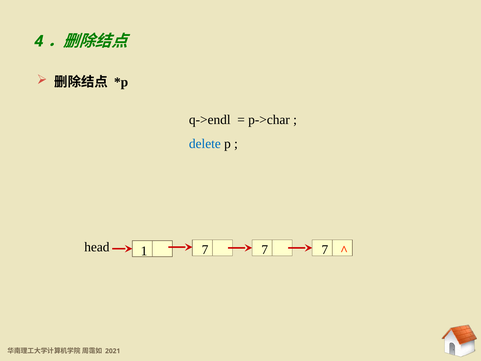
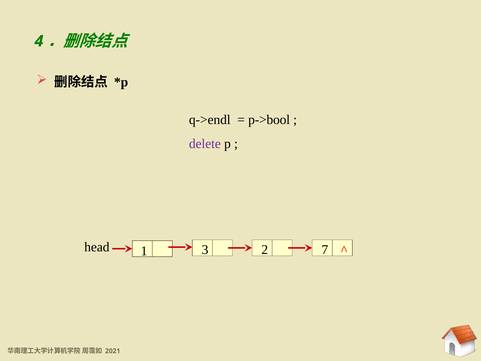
p->char: p->char -> p->bool
delete colour: blue -> purple
head 7: 7 -> 2
1 7: 7 -> 3
